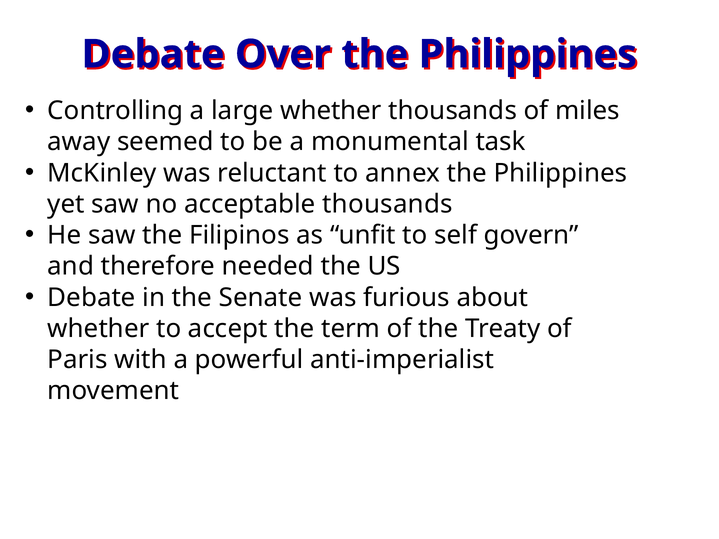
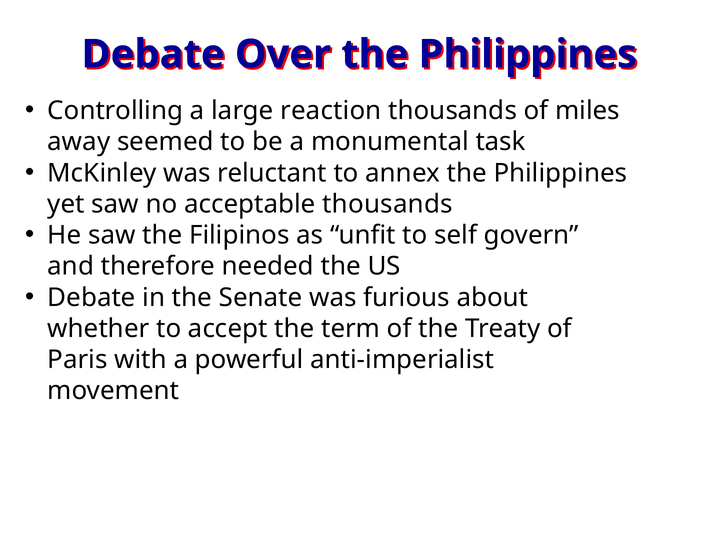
large whether: whether -> reaction
